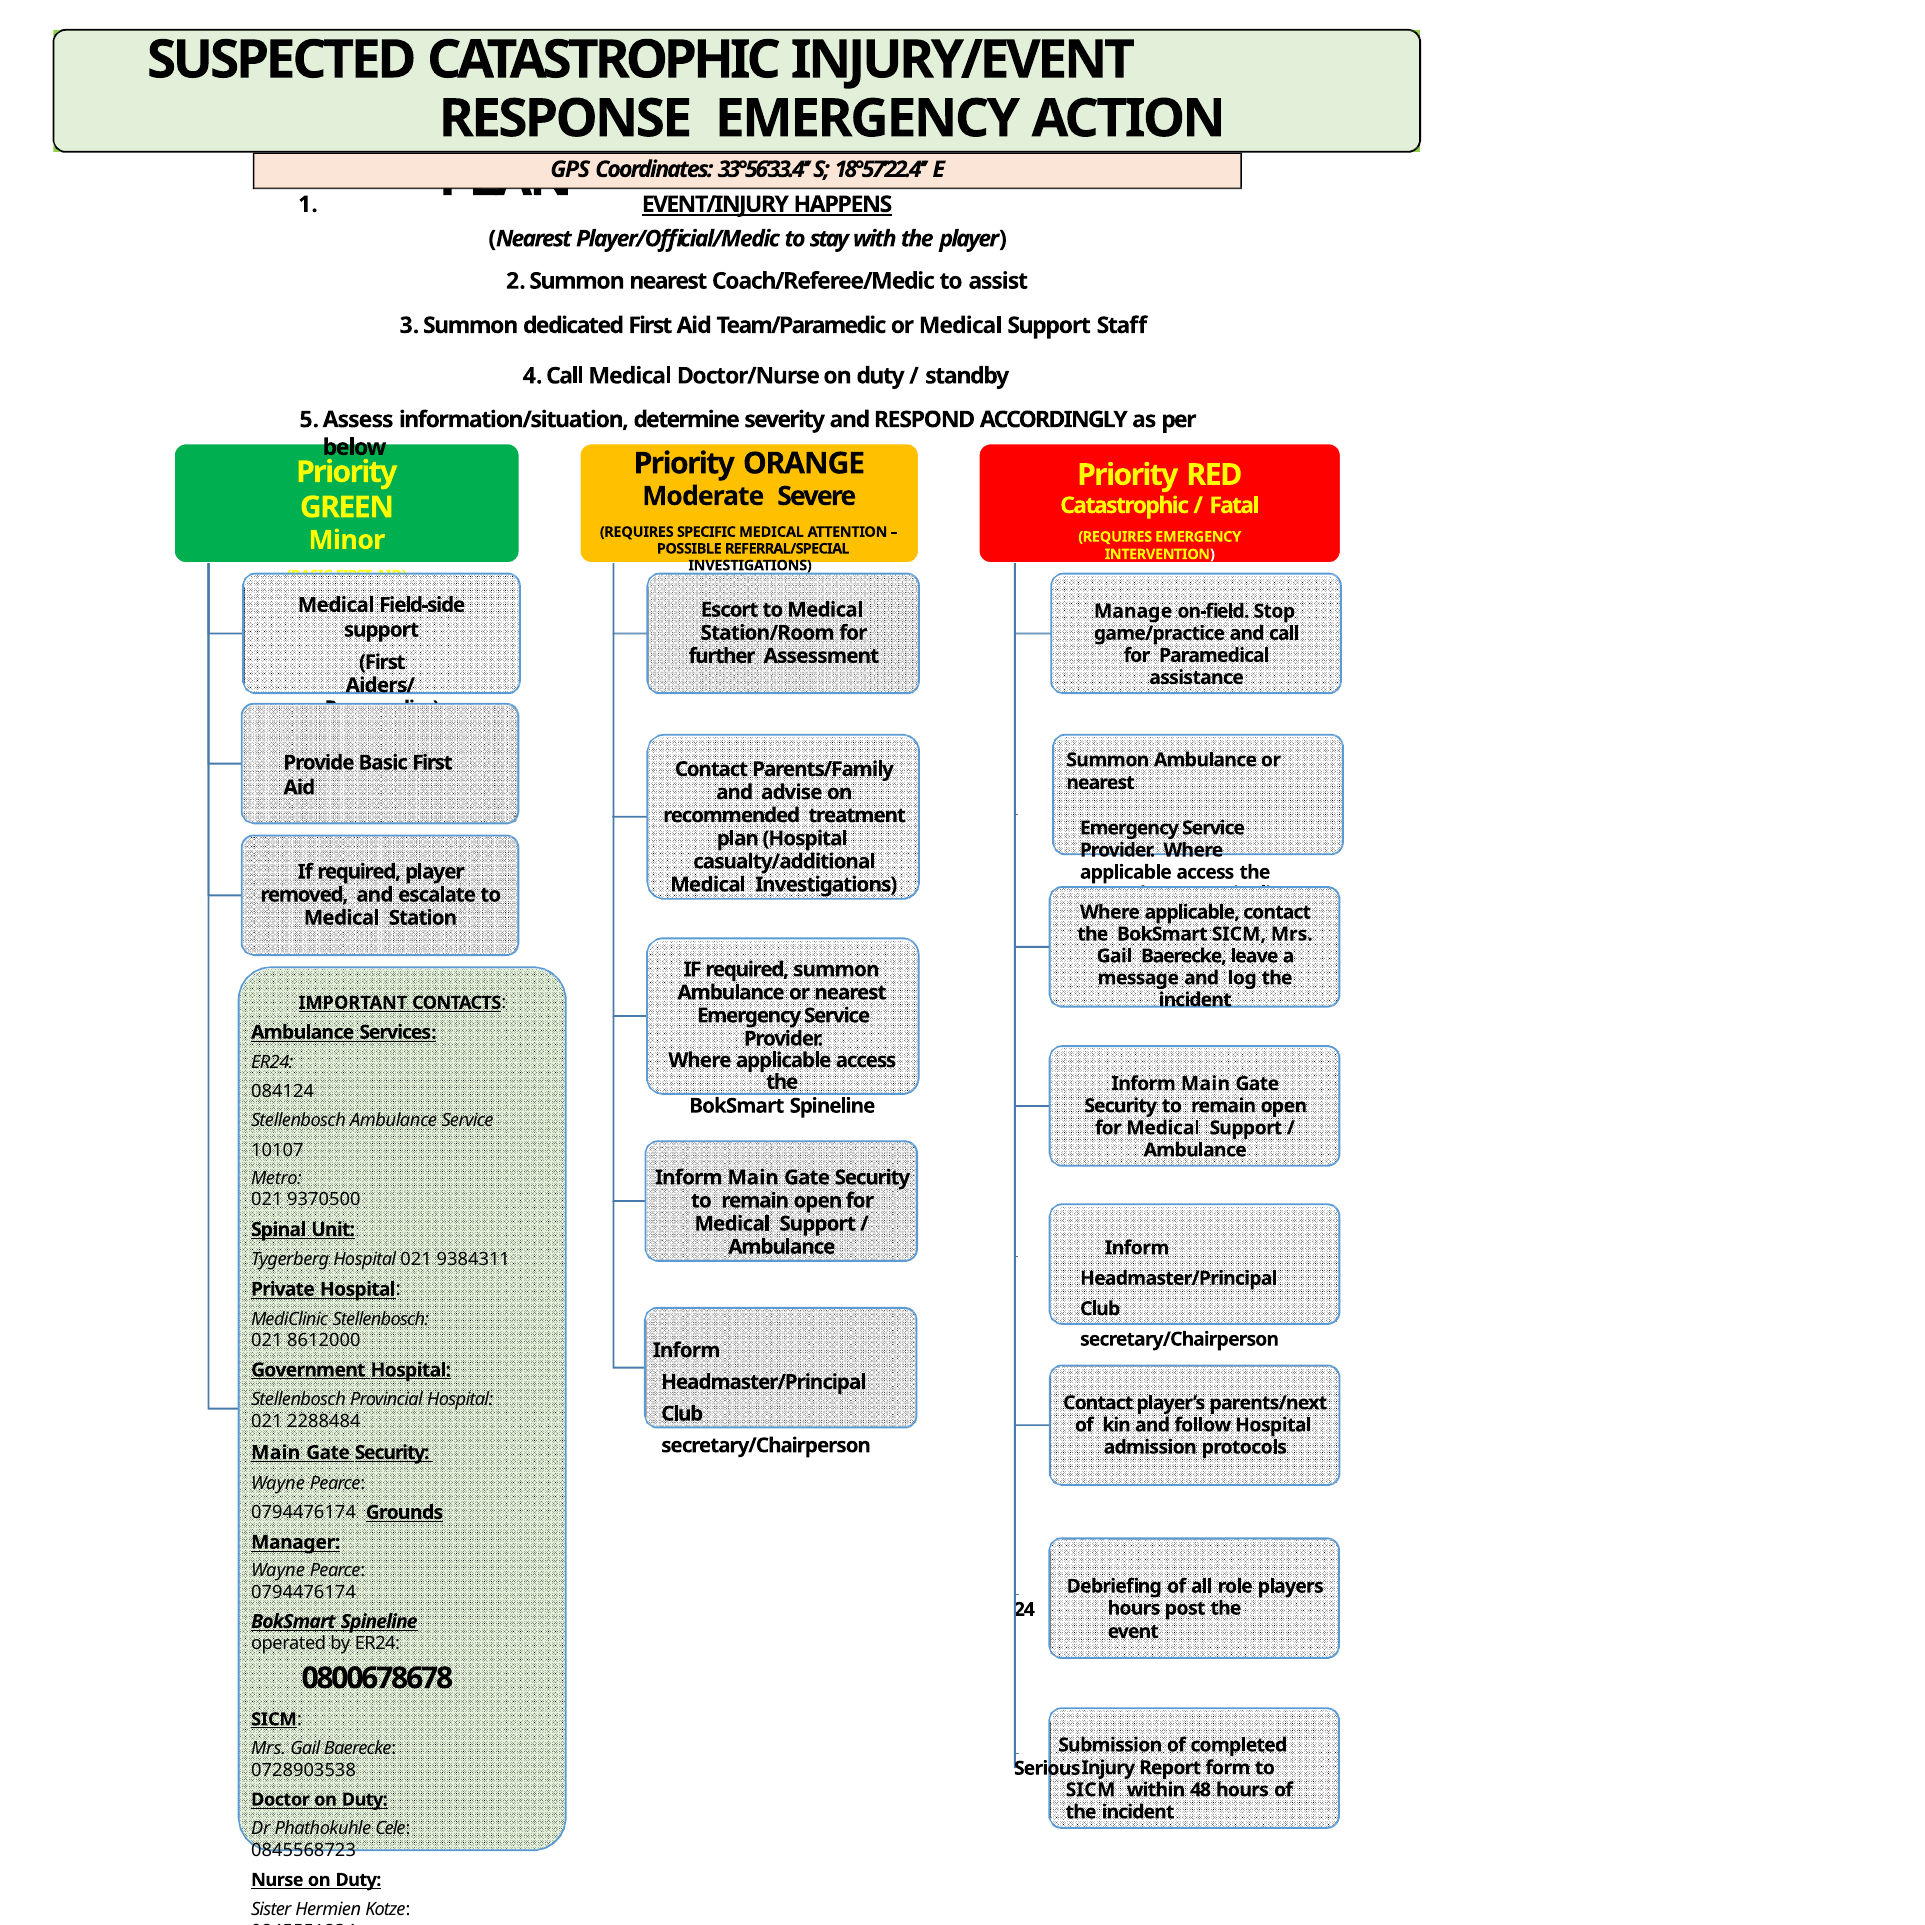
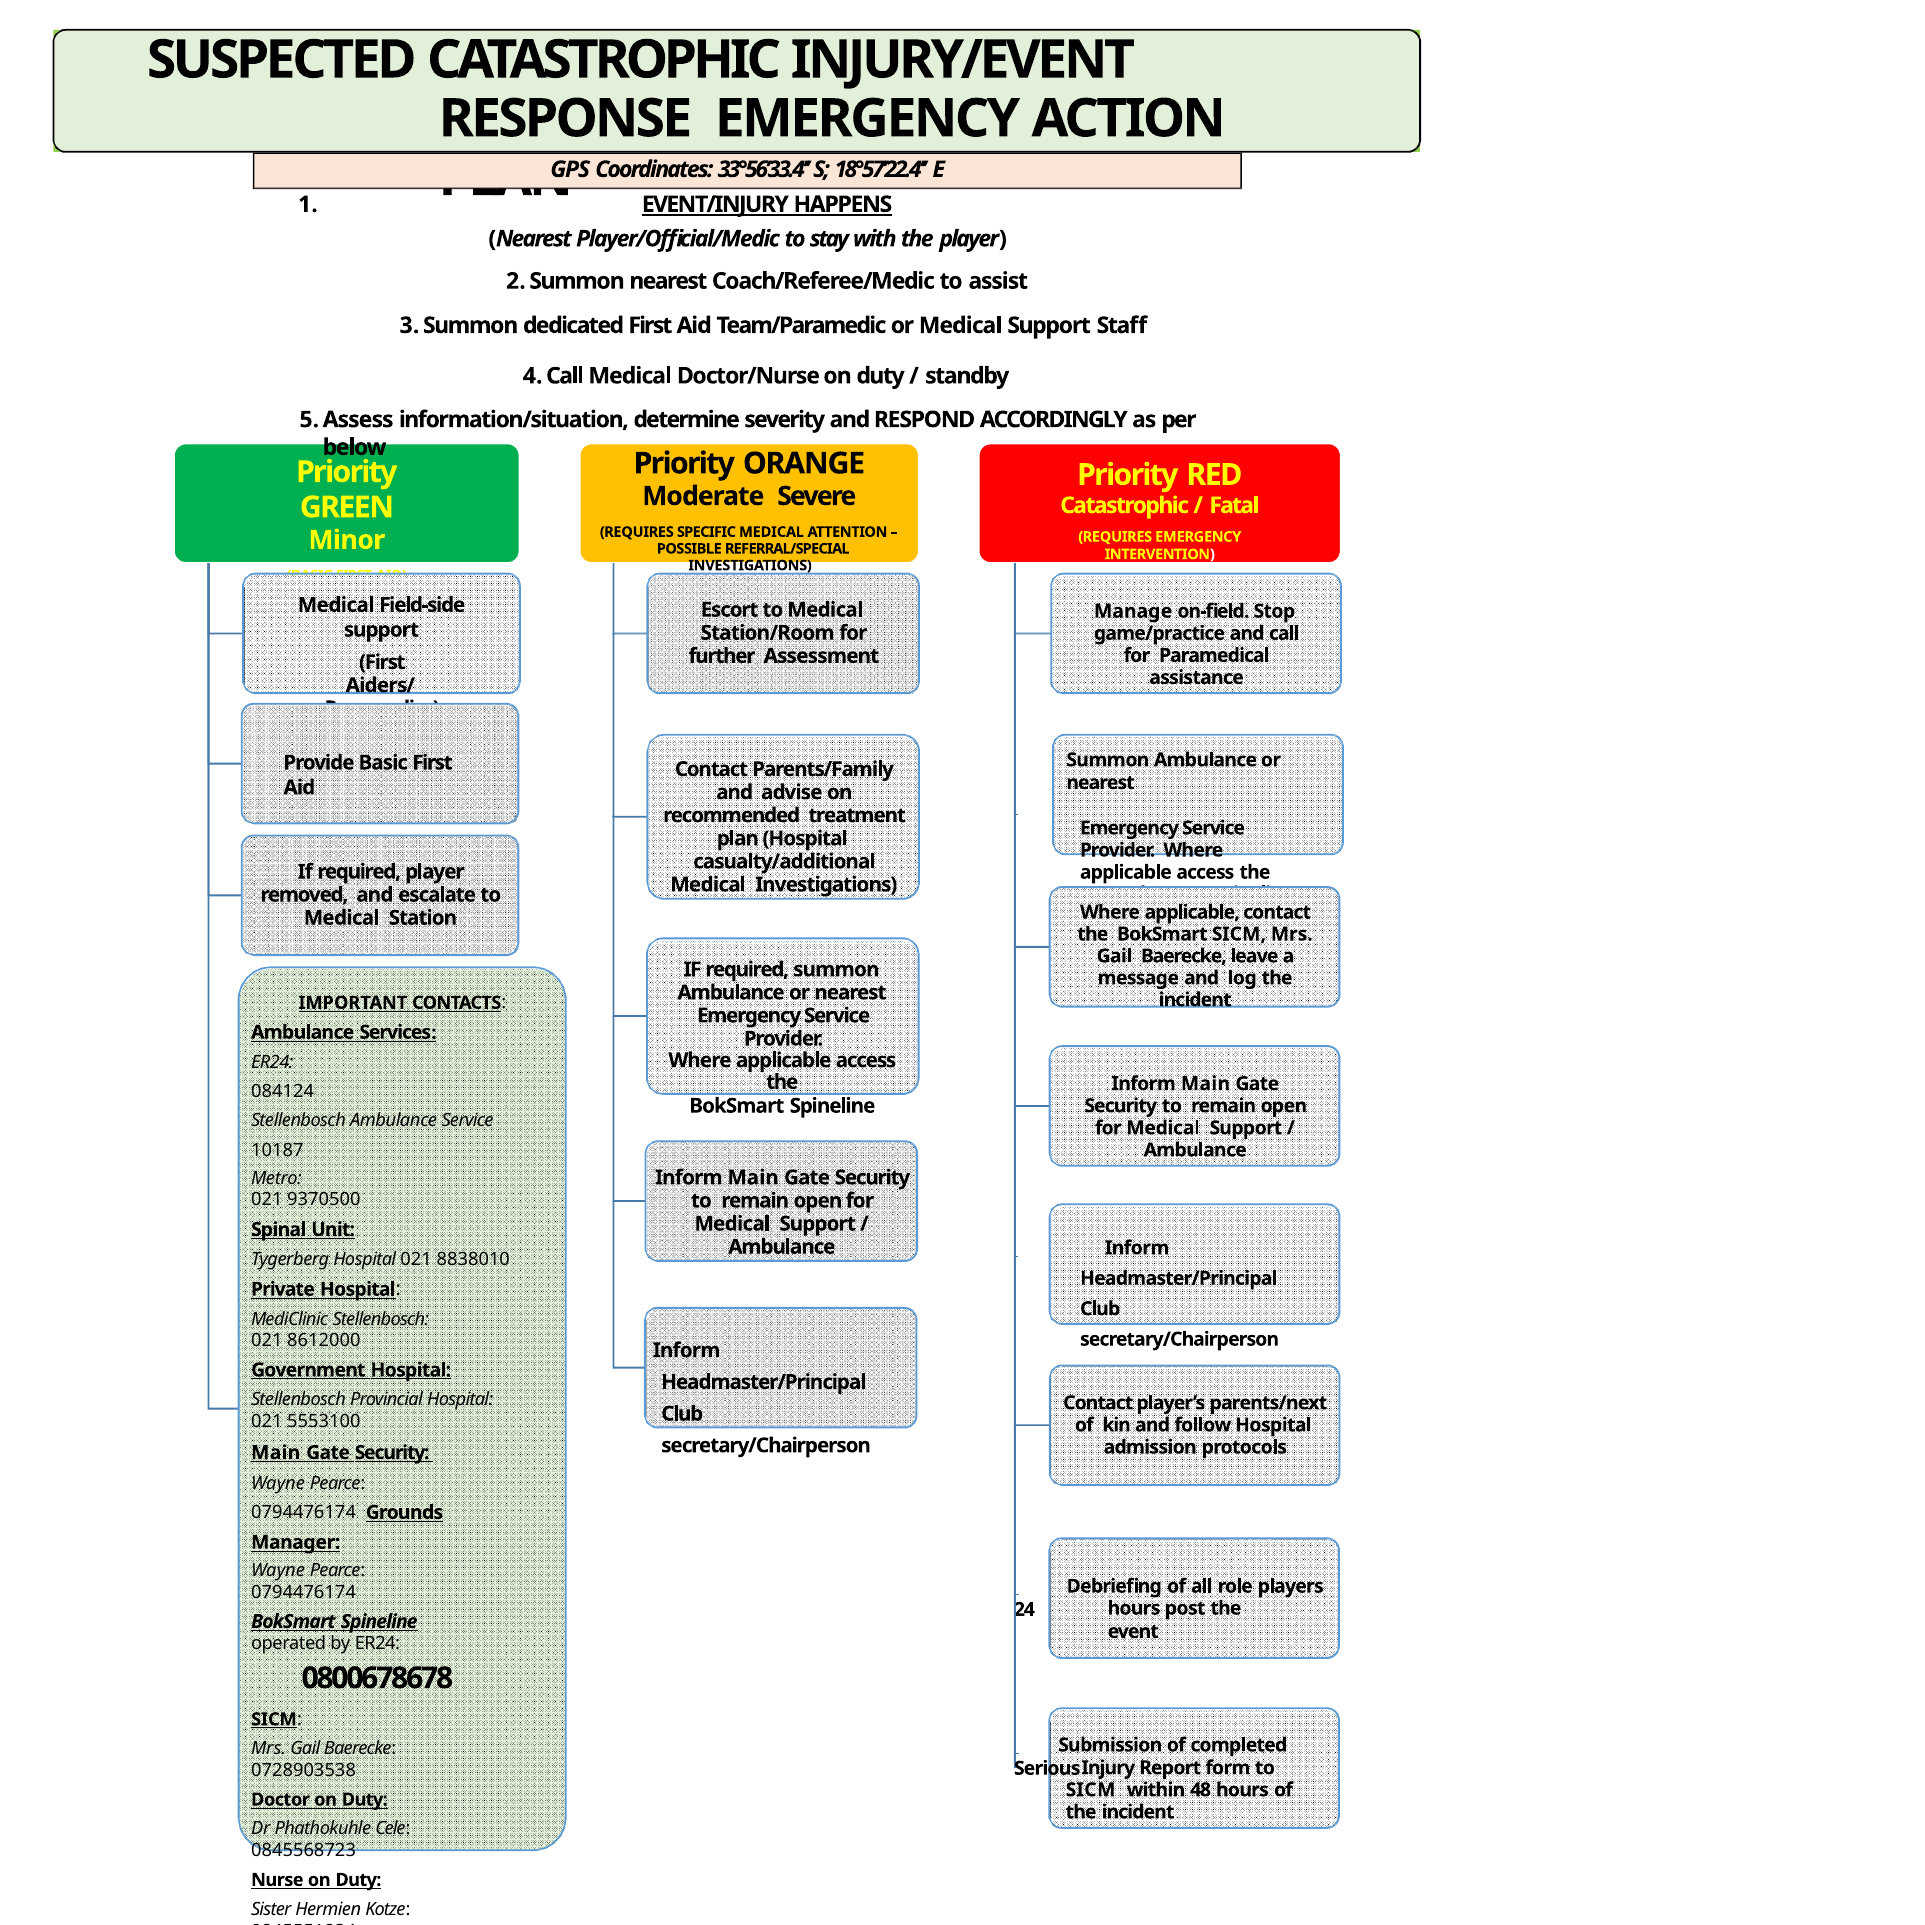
10107: 10107 -> 10187
9384311: 9384311 -> 8838010
2288484: 2288484 -> 5553100
